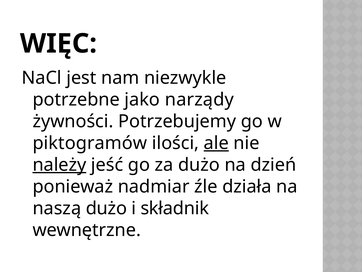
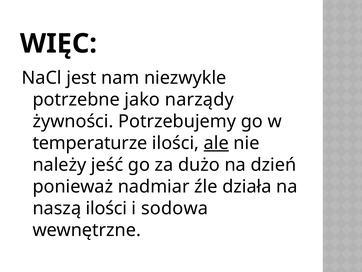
piktogramów: piktogramów -> temperaturze
należy underline: present -> none
naszą dużo: dużo -> ilości
składnik: składnik -> sodowa
